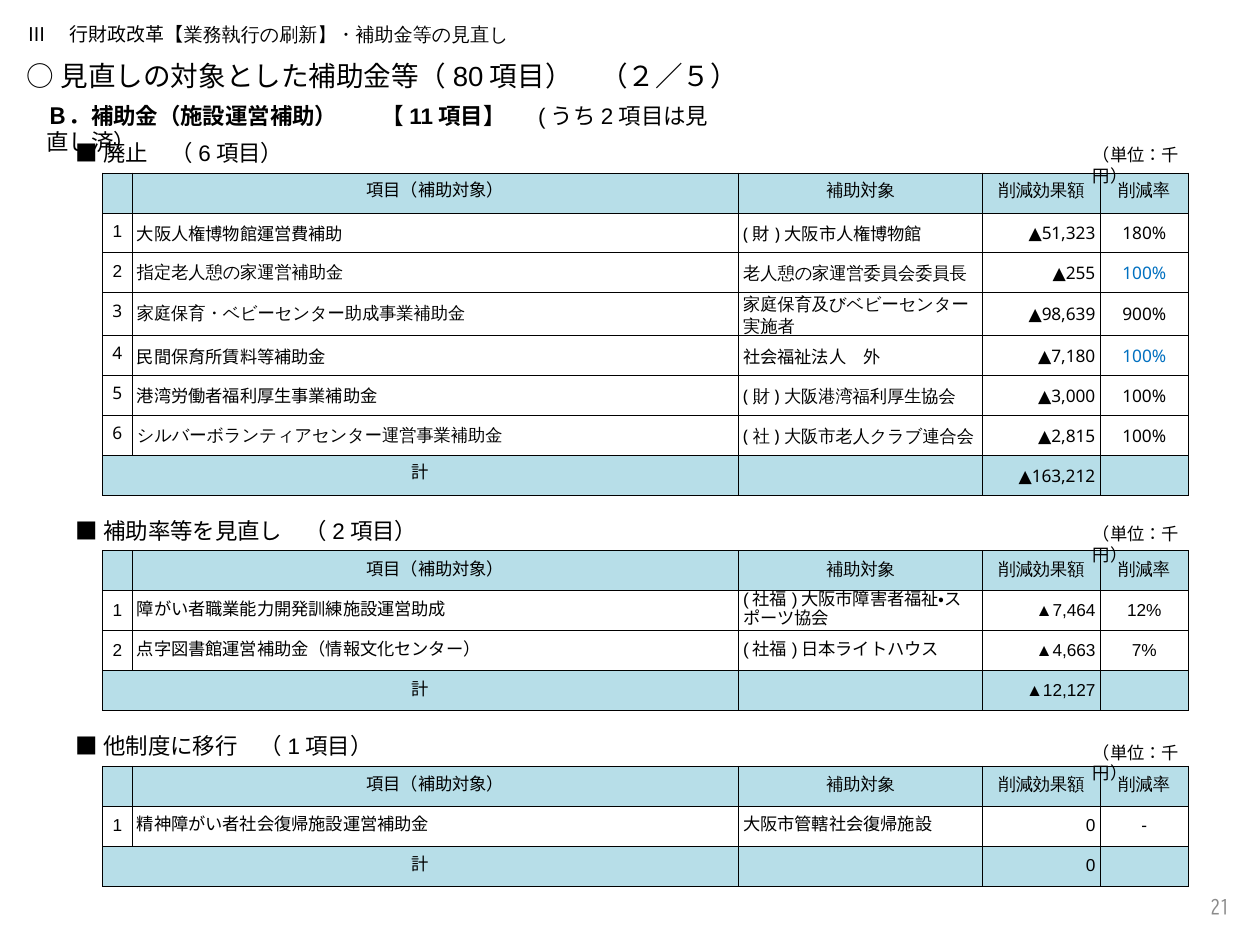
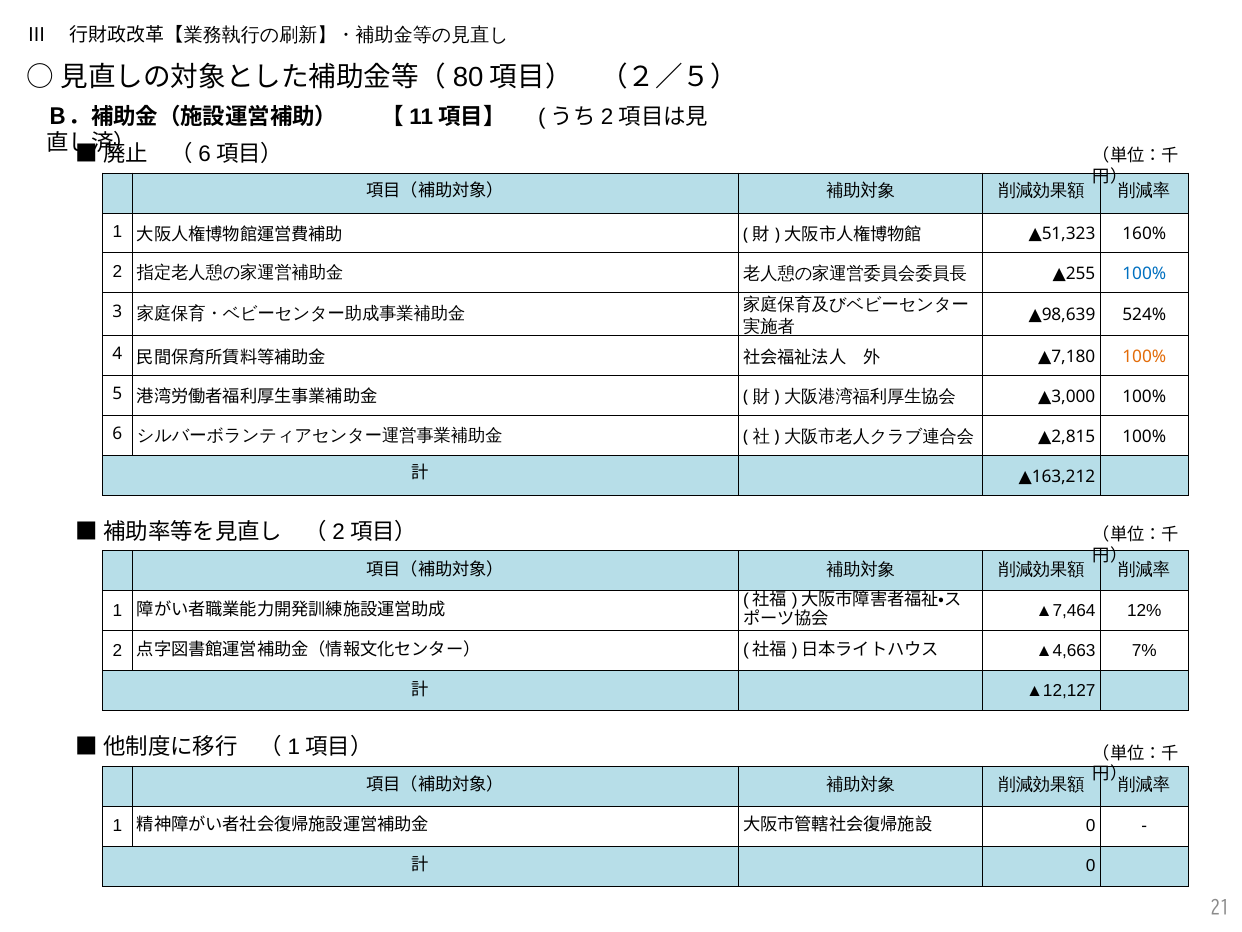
180%: 180% -> 160%
900%: 900% -> 524%
100% at (1144, 356) colour: blue -> orange
